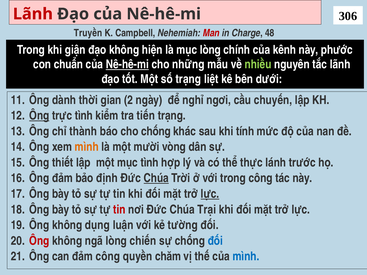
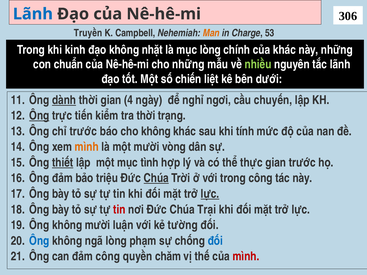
Lãnh at (33, 14) colour: red -> blue
Man colour: red -> orange
48: 48 -> 53
giận: giận -> kinh
hiện: hiện -> nhặt
của kênh: kênh -> khác
này phước: phước -> những
Nê-hê-mi at (127, 64) underline: present -> none
số trạng: trạng -> chiến
dành underline: none -> present
2: 2 -> 4
trực tình: tình -> tiến
tra tiến: tiến -> thời
chỉ thành: thành -> trước
cho chống: chống -> không
thiết underline: none -> present
thực lánh: lánh -> gian
định: định -> triệu
không dụng: dụng -> mười
Ông at (39, 241) colour: red -> blue
chiến: chiến -> phạm
mình at (246, 257) colour: blue -> red
